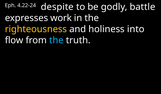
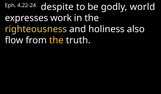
battle: battle -> world
into: into -> also
the at (56, 40) colour: light blue -> yellow
